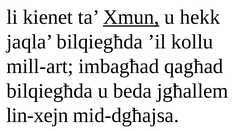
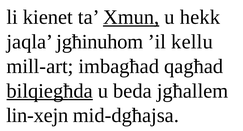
jaqla bilqiegħda: bilqiegħda -> jgħinuhom
kollu: kollu -> kellu
bilqiegħda at (50, 91) underline: none -> present
